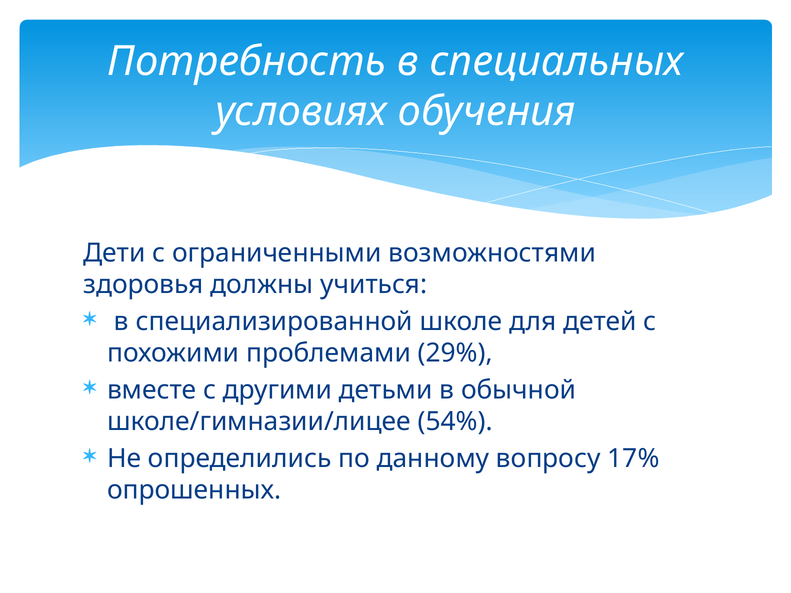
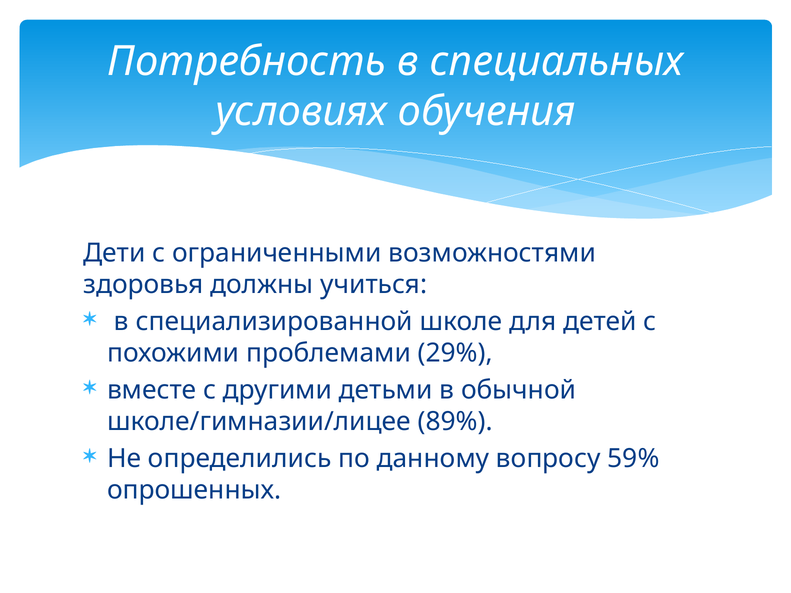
54%: 54% -> 89%
17%: 17% -> 59%
